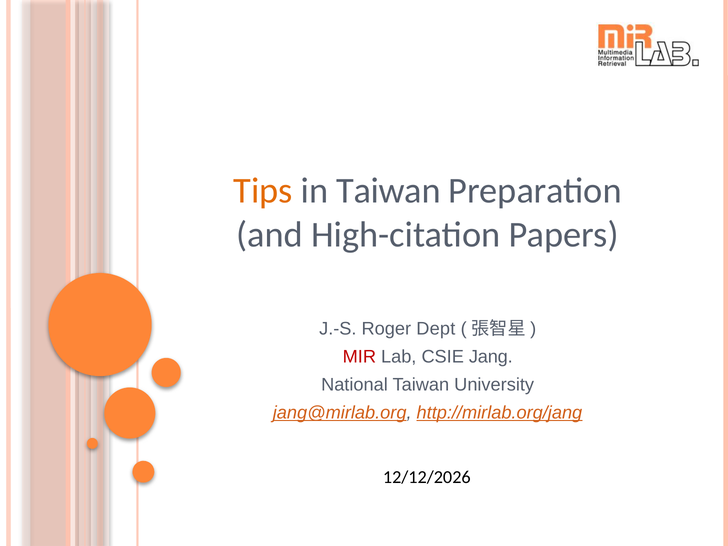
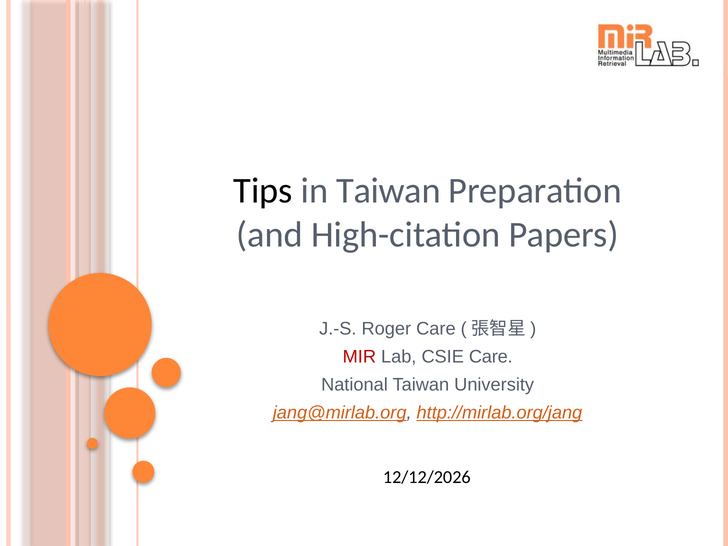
Tips colour: orange -> black
Roger Dept: Dept -> Care
CSIE Jang: Jang -> Care
